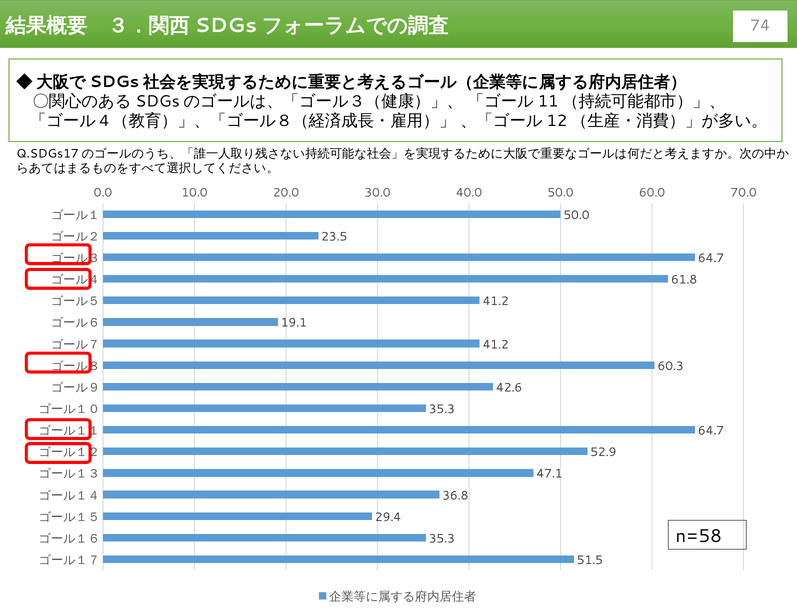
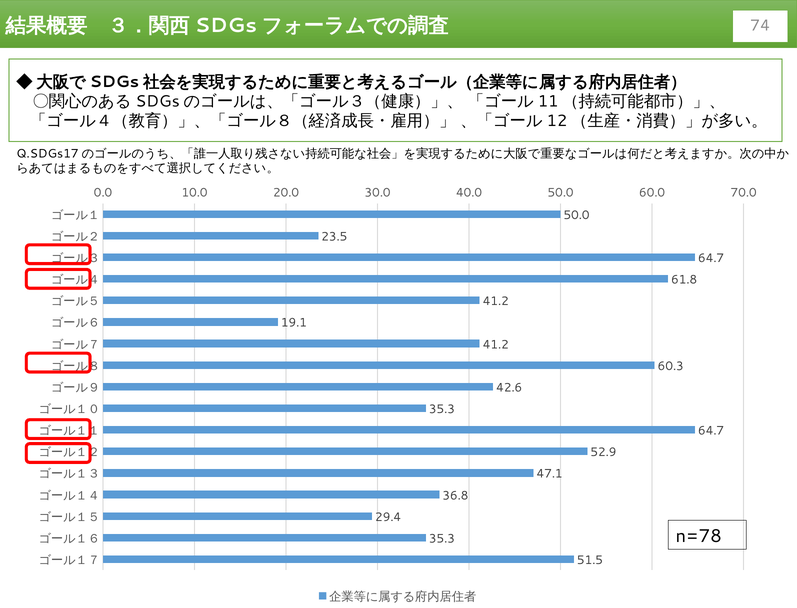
n=58: n=58 -> n=78
